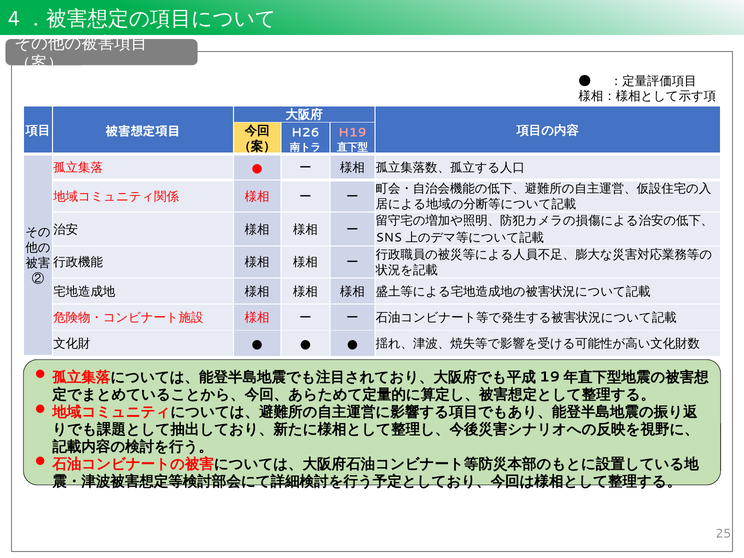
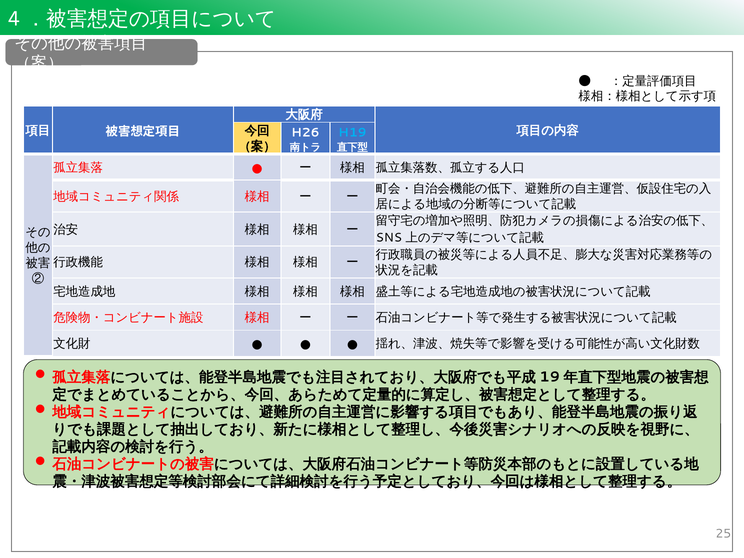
H19 colour: pink -> light blue
